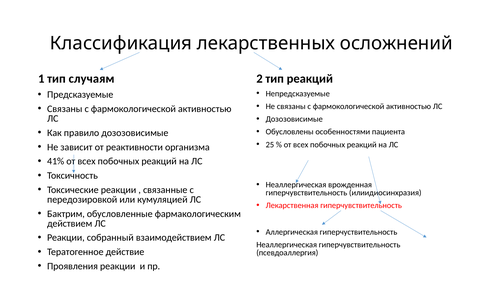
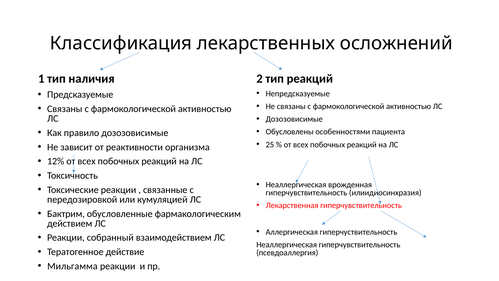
случаям: случаям -> наличия
41%: 41% -> 12%
Проявления: Проявления -> Мильгамма
